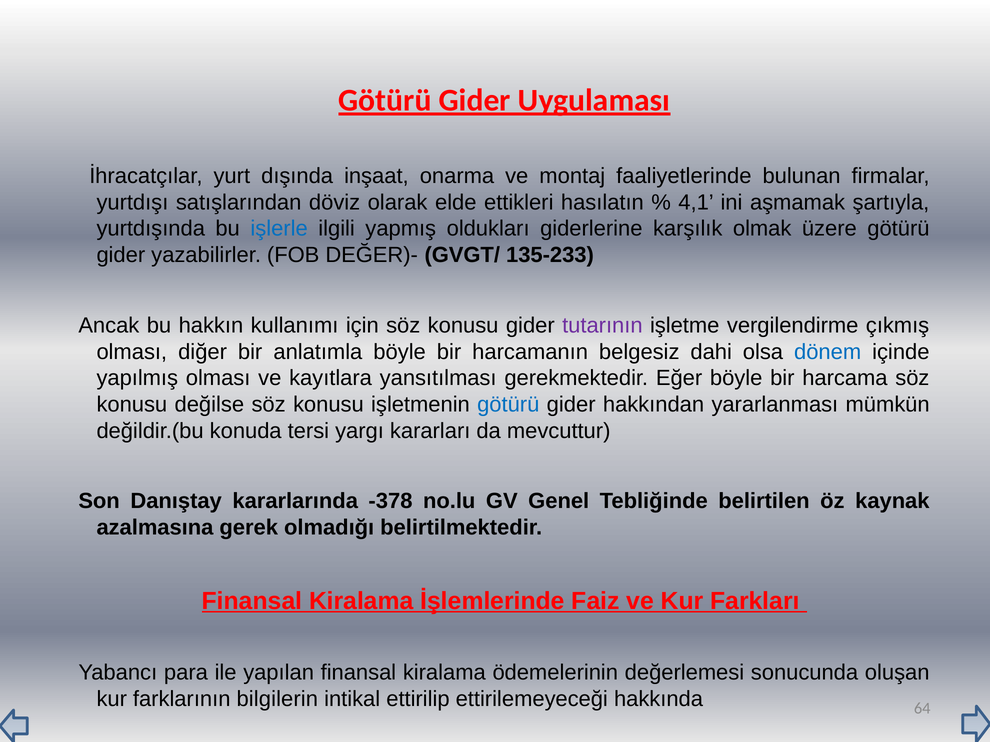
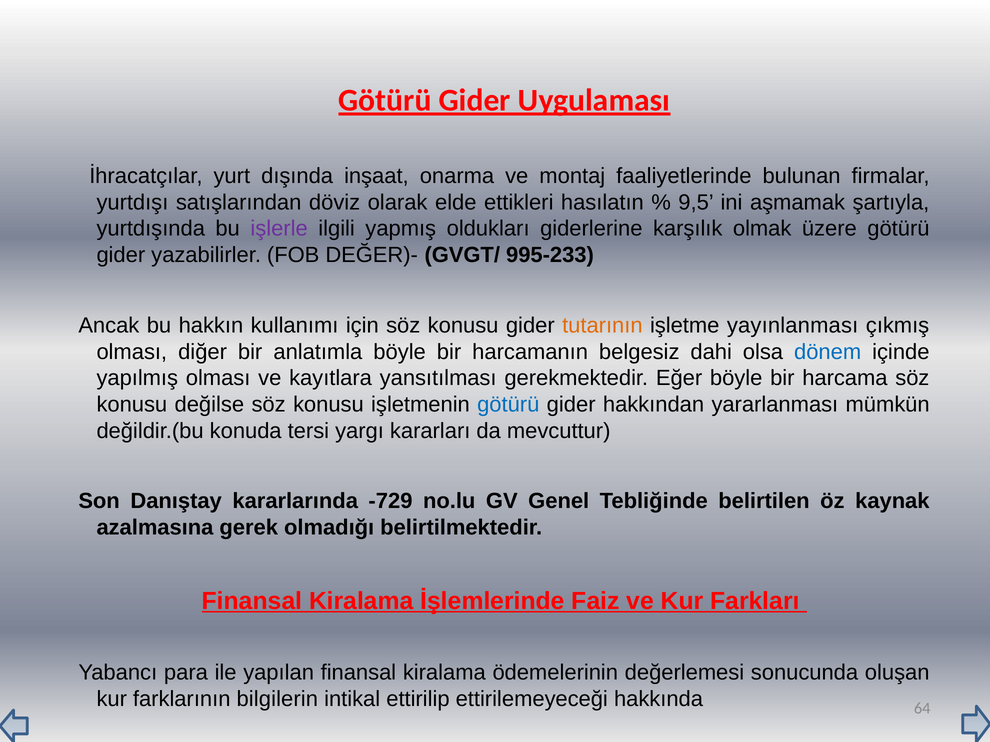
4,1: 4,1 -> 9,5
işlerle colour: blue -> purple
135-233: 135-233 -> 995-233
tutarının colour: purple -> orange
vergilendirme: vergilendirme -> yayınlanması
-378: -378 -> -729
